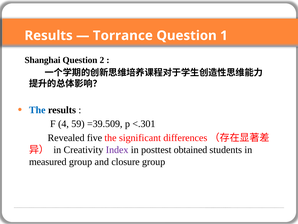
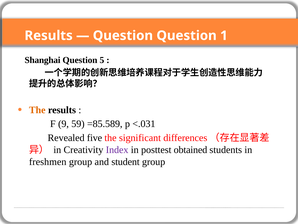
Torrance at (123, 36): Torrance -> Question
2: 2 -> 5
The at (37, 110) colour: blue -> orange
4: 4 -> 9
=39.509: =39.509 -> =85.589
<.301: <.301 -> <.031
measured: measured -> freshmen
closure: closure -> student
